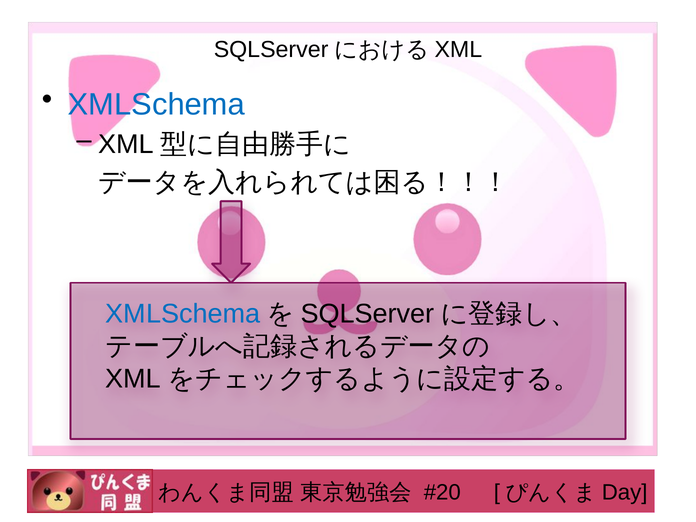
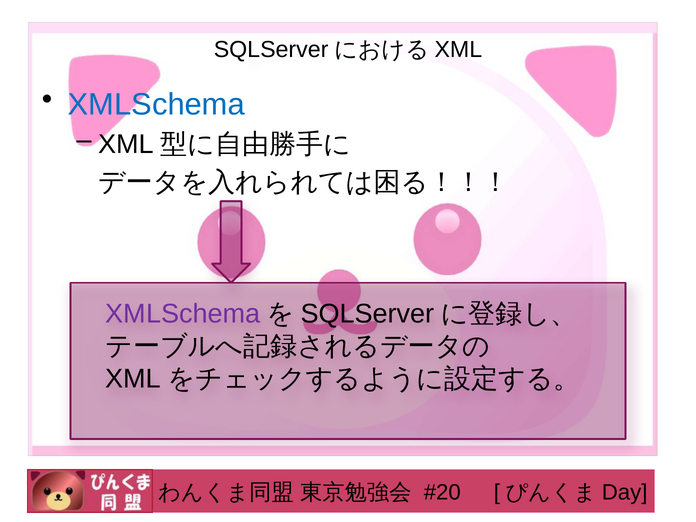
XMLSchema at (183, 314) colour: blue -> purple
